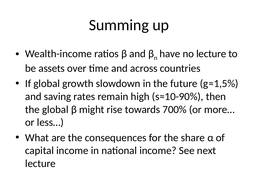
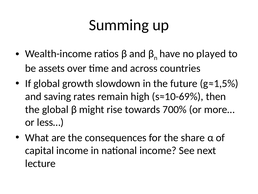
no lecture: lecture -> played
s≈10-90%: s≈10-90% -> s≈10-69%
